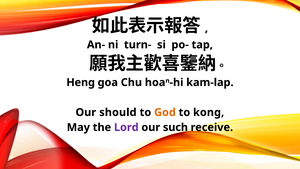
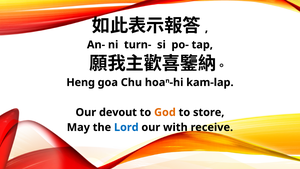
should: should -> devout
kong: kong -> store
Lord colour: purple -> blue
such: such -> with
